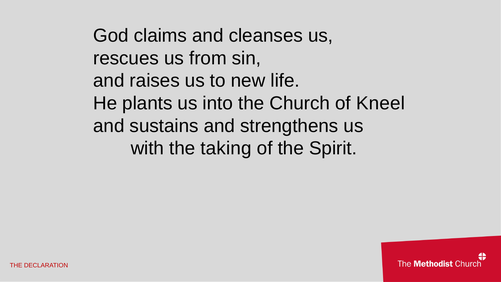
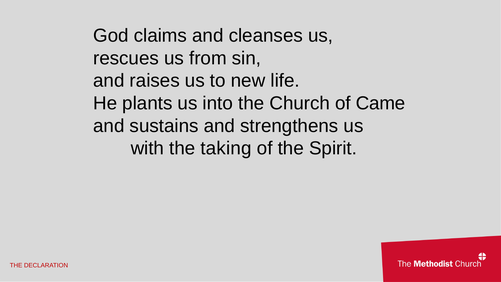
Kneel: Kneel -> Came
